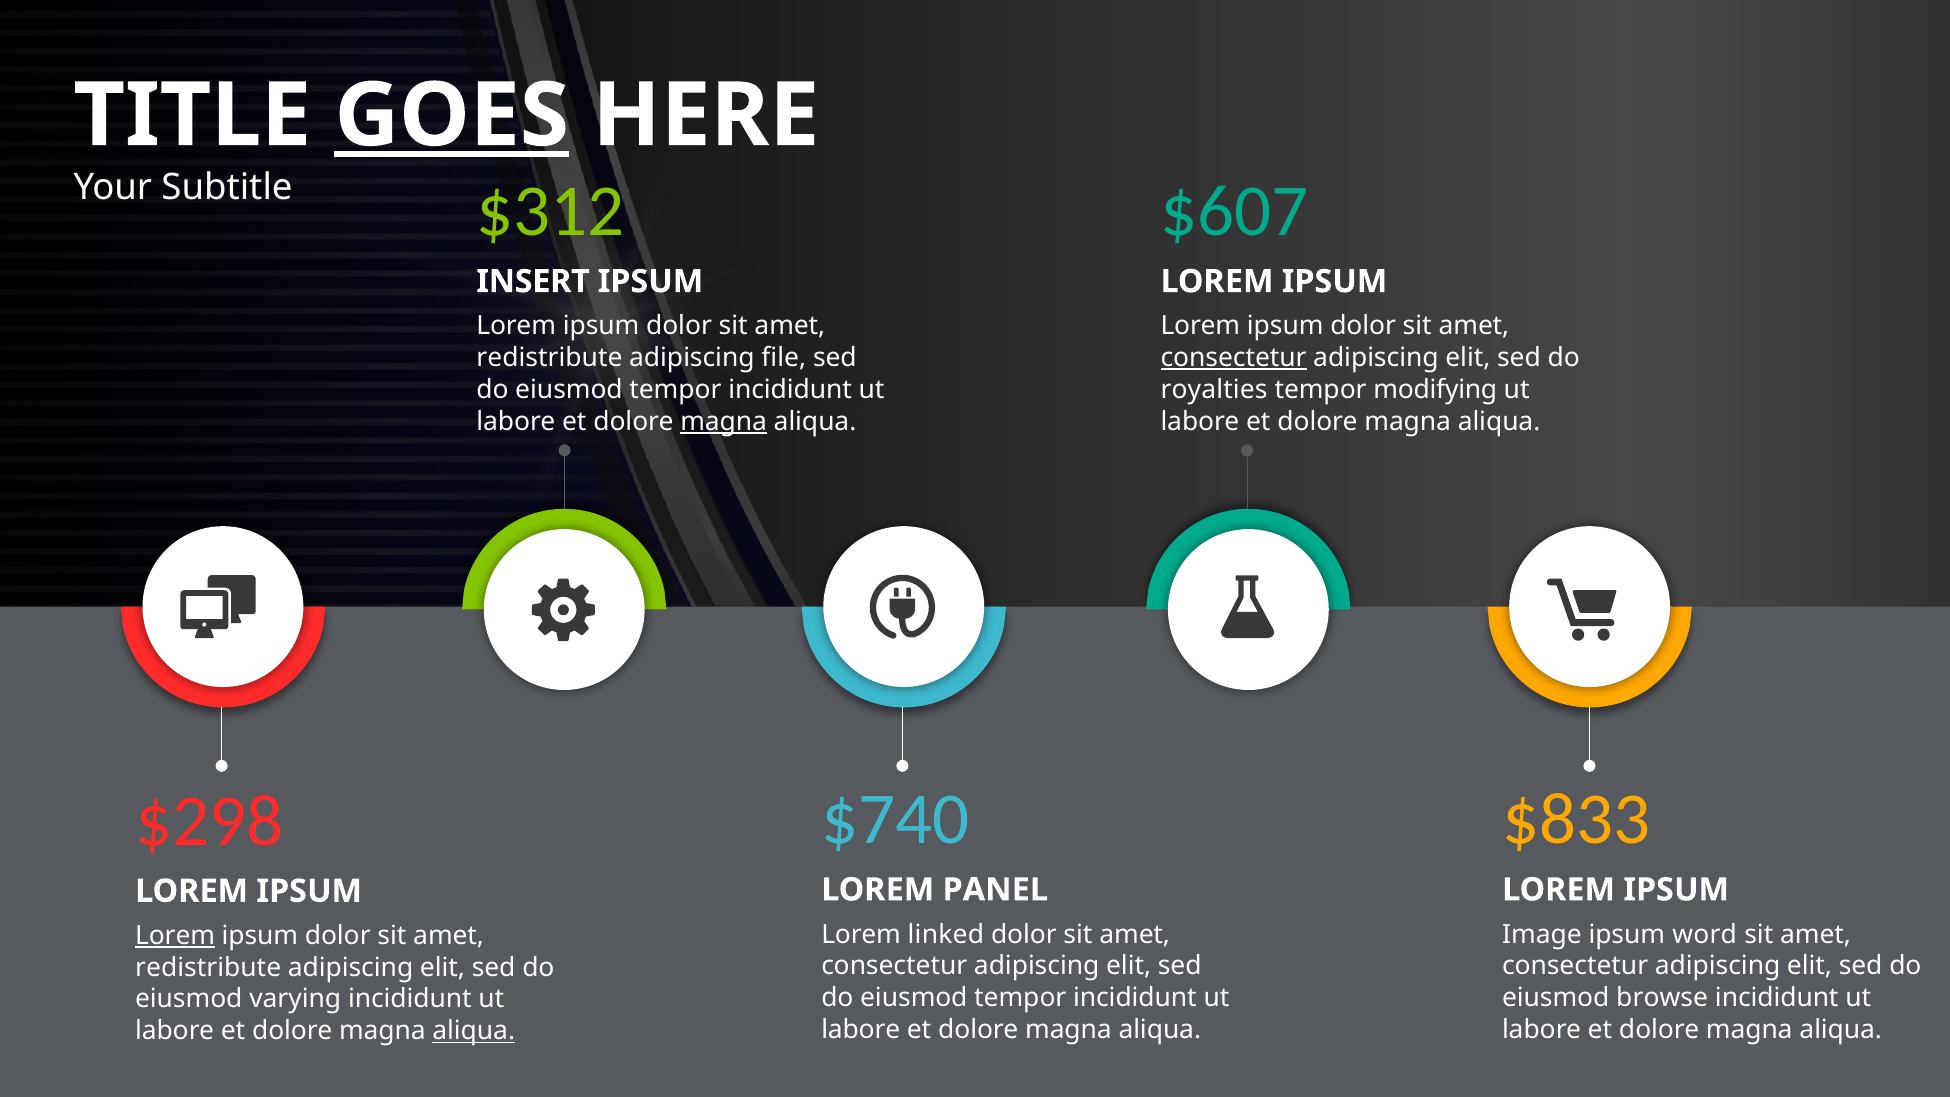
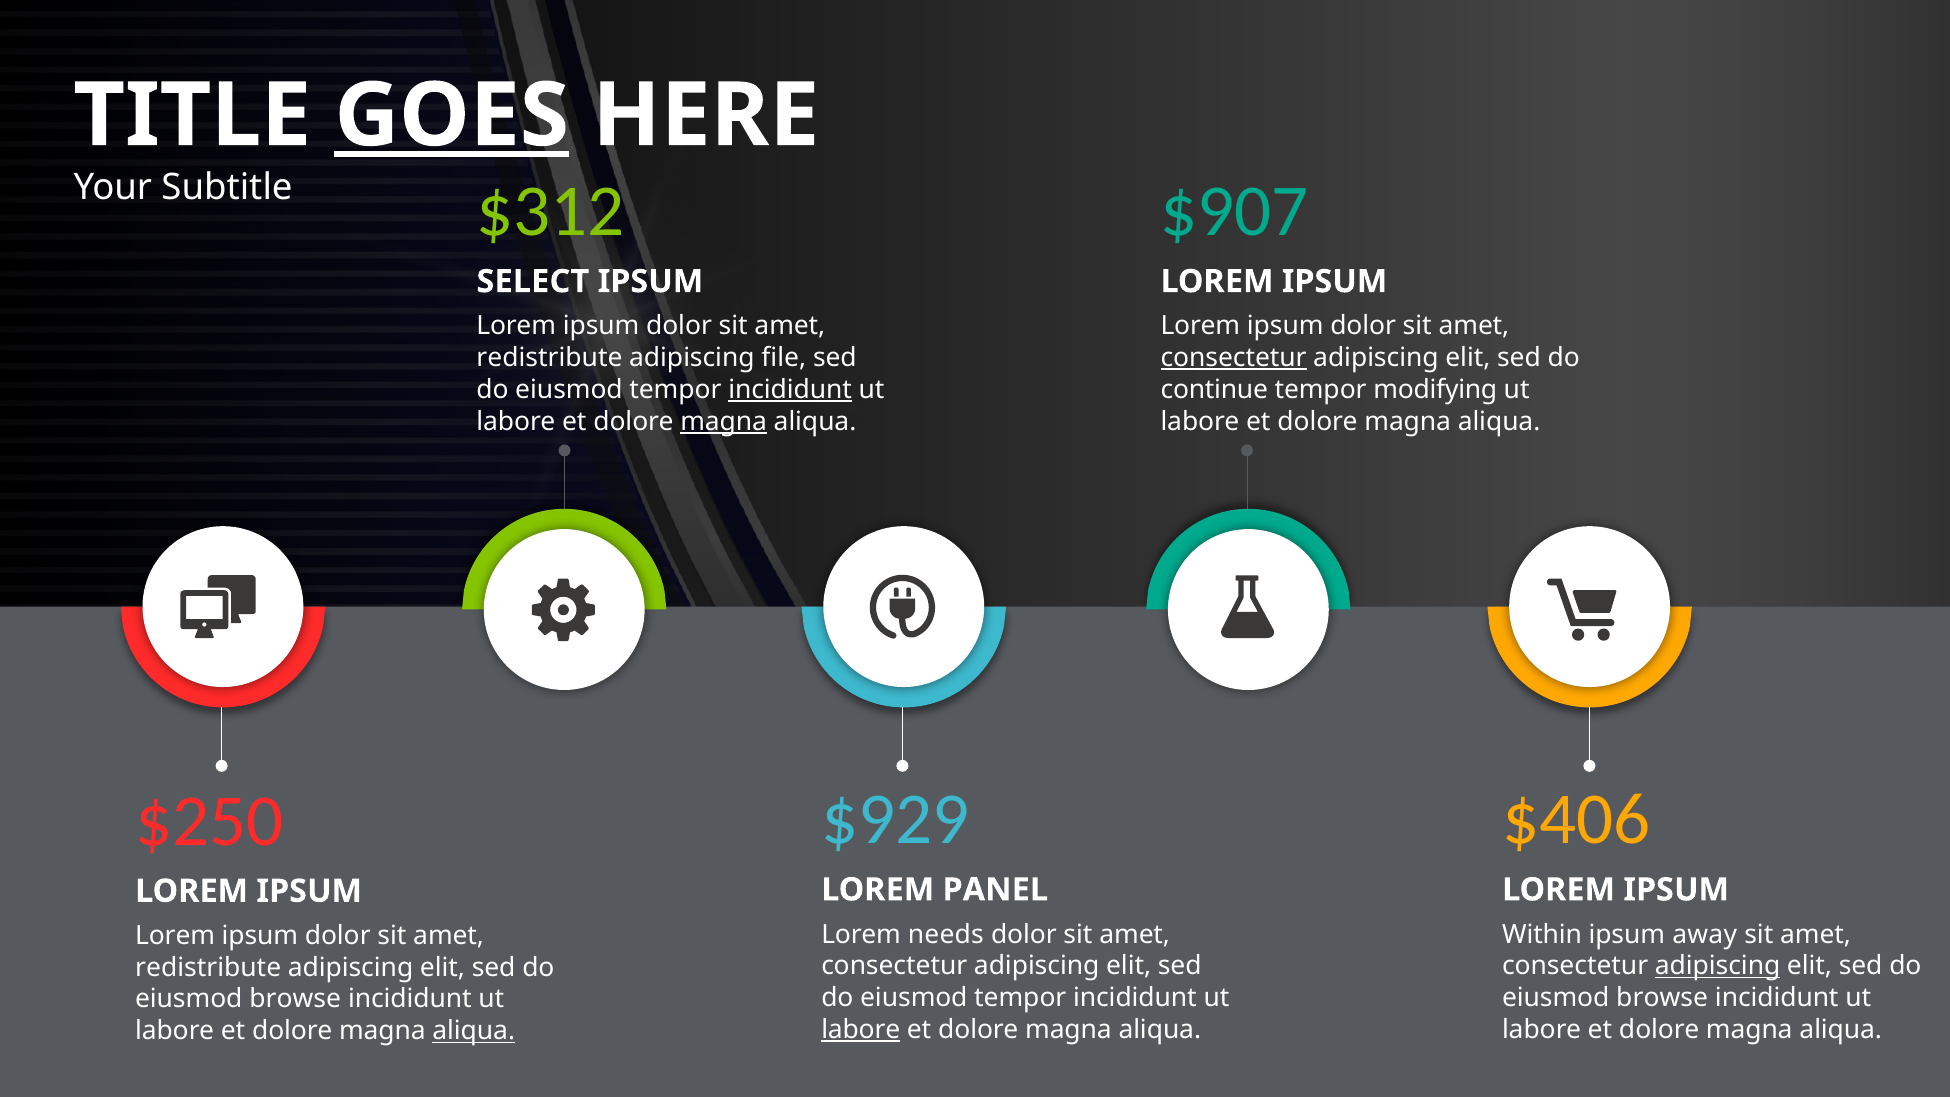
$607: $607 -> $907
INSERT: INSERT -> SELECT
incididunt at (790, 390) underline: none -> present
royalties: royalties -> continue
$740: $740 -> $929
$833: $833 -> $406
$298: $298 -> $250
linked: linked -> needs
Image: Image -> Within
word: word -> away
Lorem at (175, 936) underline: present -> none
adipiscing at (1718, 966) underline: none -> present
varying at (295, 999): varying -> browse
labore at (861, 1029) underline: none -> present
